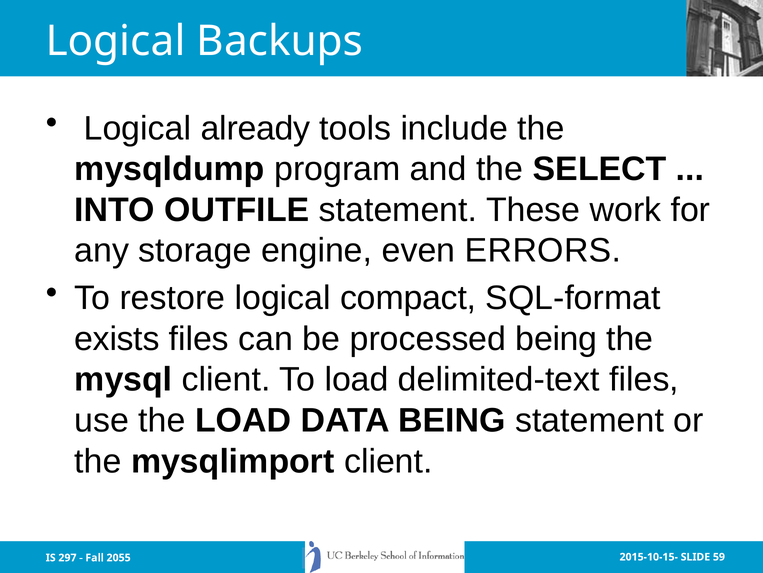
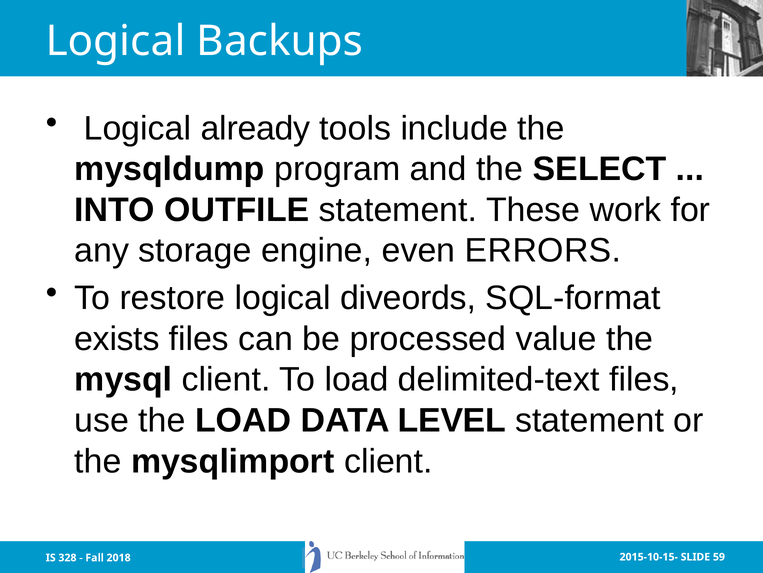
compact: compact -> diveords
processed being: being -> value
DATA BEING: BEING -> LEVEL
297: 297 -> 328
2055: 2055 -> 2018
